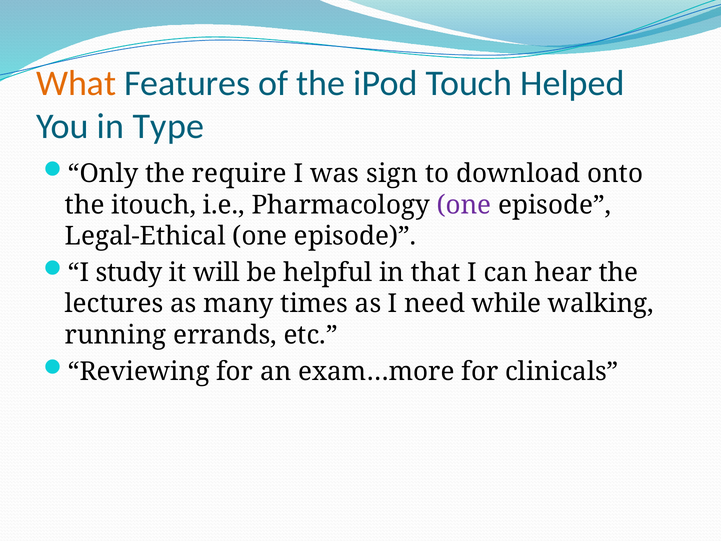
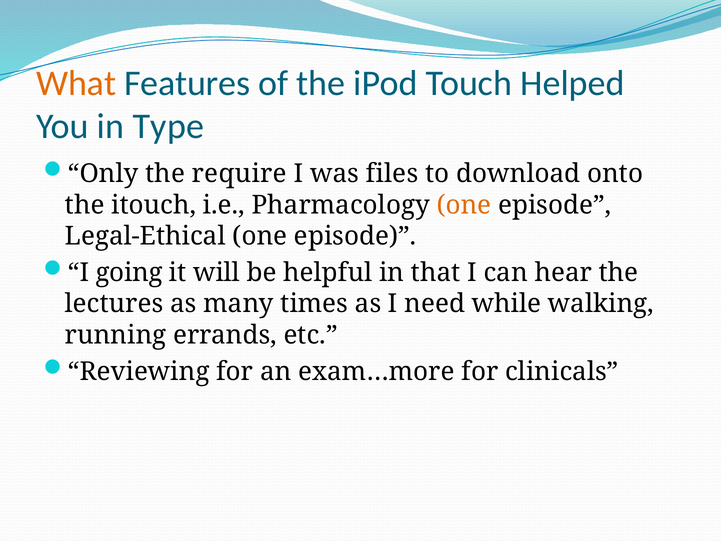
sign: sign -> files
one at (464, 205) colour: purple -> orange
study: study -> going
